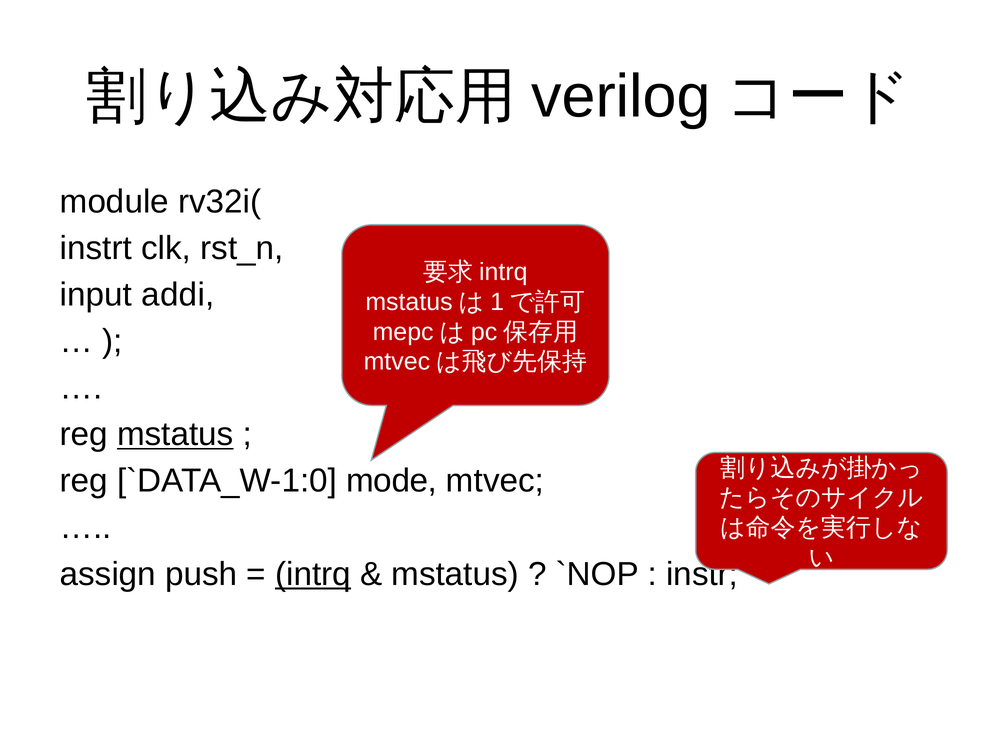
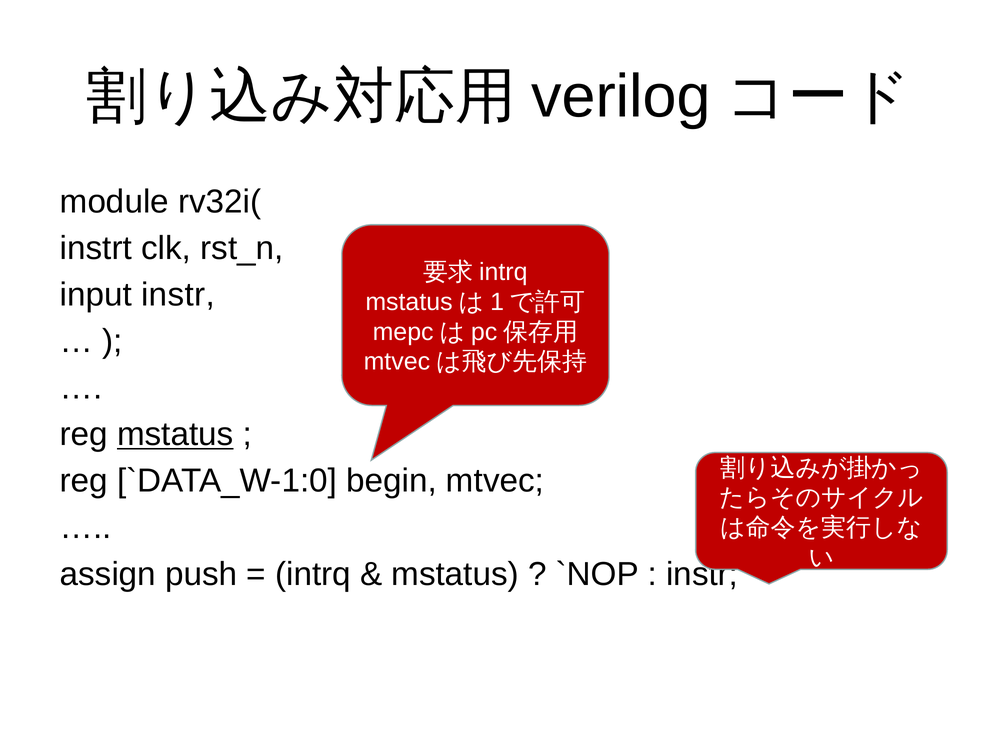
input addi: addi -> instr
mode: mode -> begin
intrq underline: present -> none
